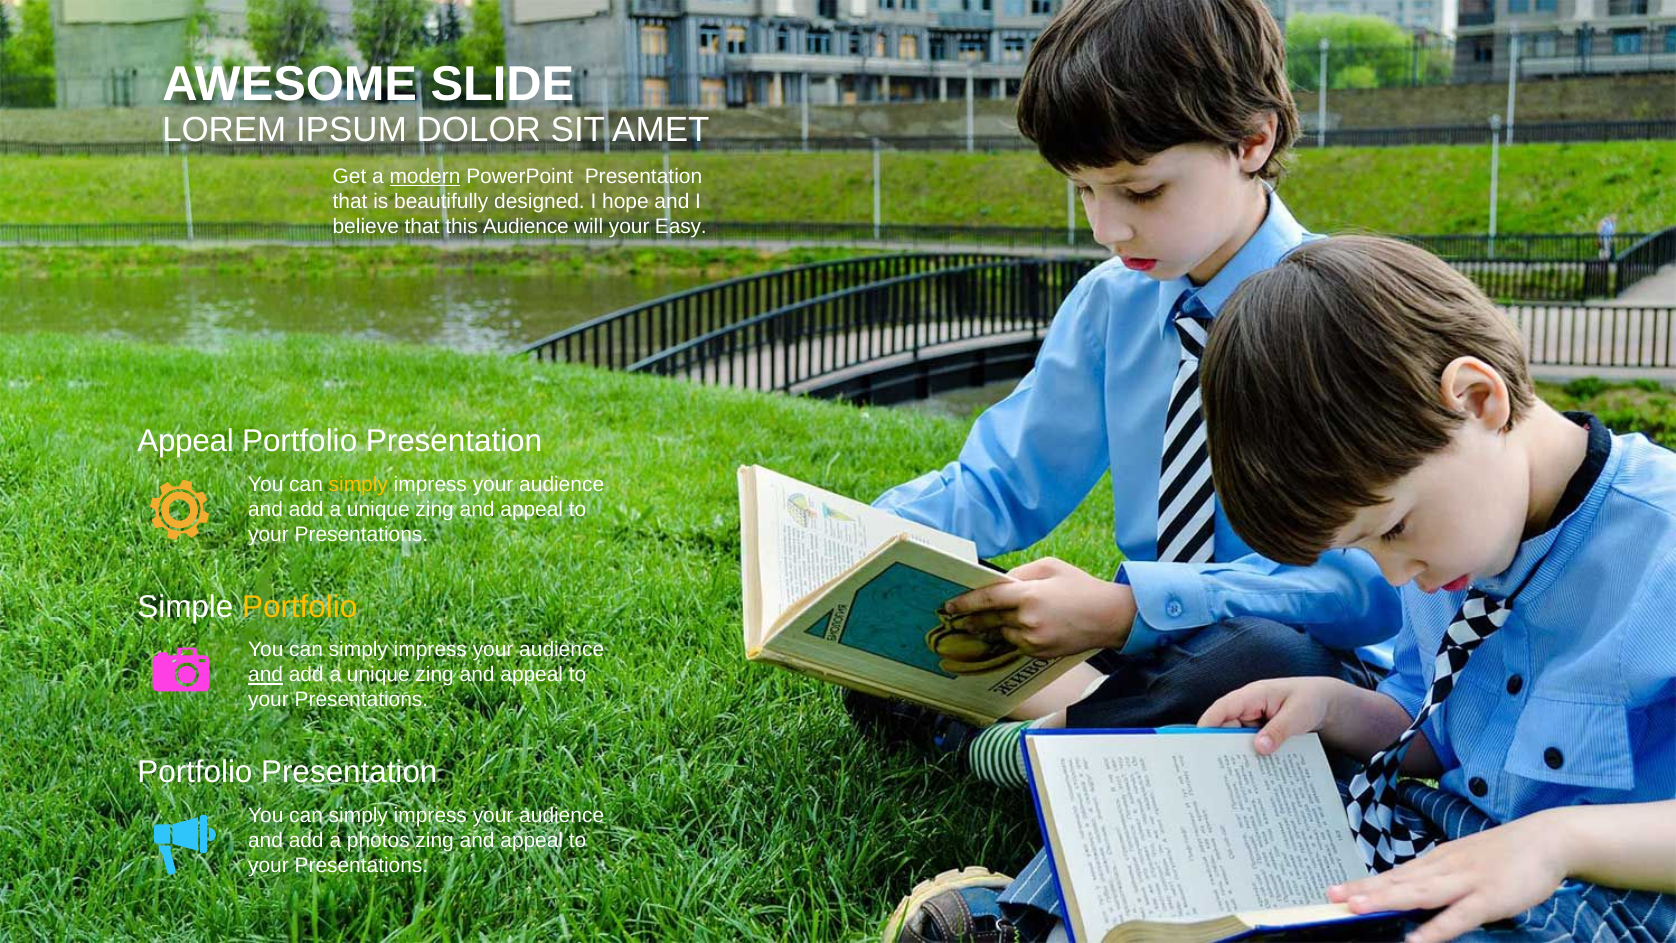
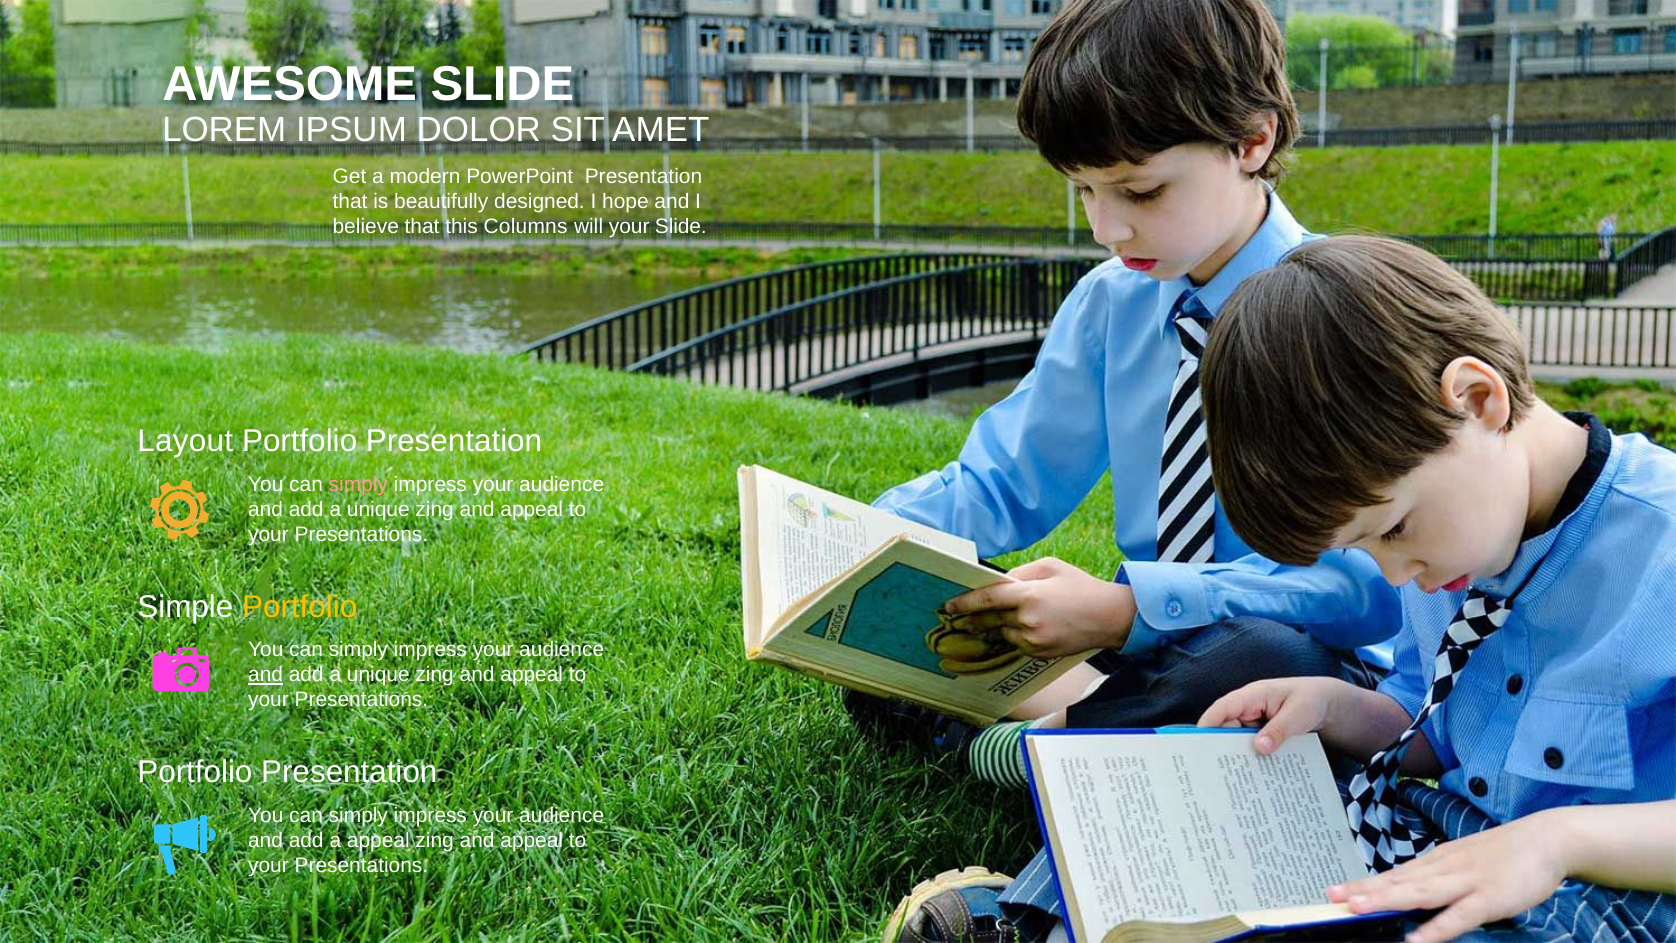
modern underline: present -> none
this Audience: Audience -> Columns
your Easy: Easy -> Slide
Appeal at (186, 441): Appeal -> Layout
simply at (358, 484) colour: yellow -> pink
a photos: photos -> appeal
